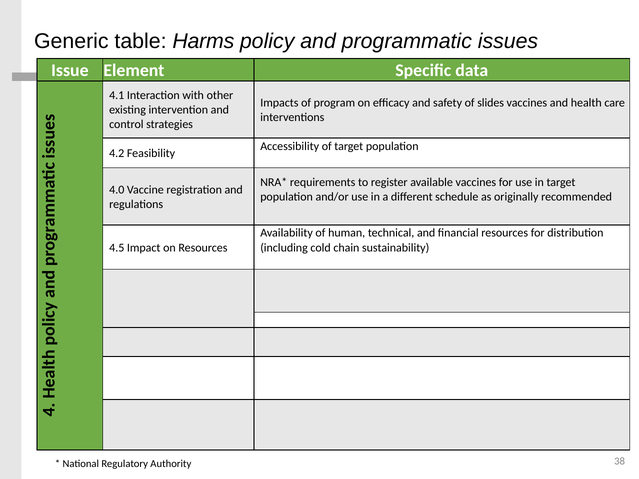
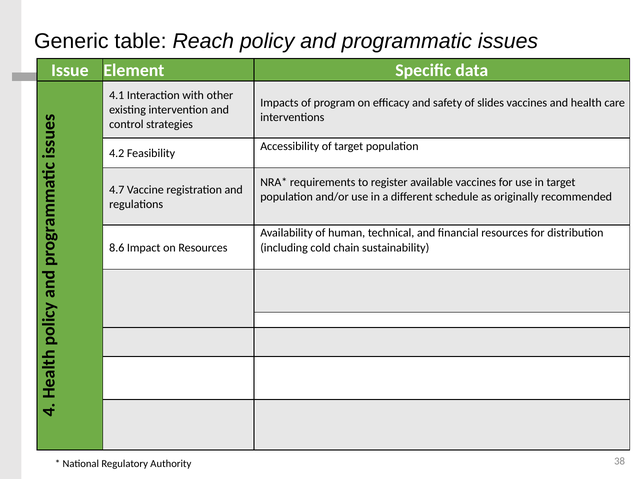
Harms: Harms -> Reach
4.0: 4.0 -> 4.7
4.5: 4.5 -> 8.6
